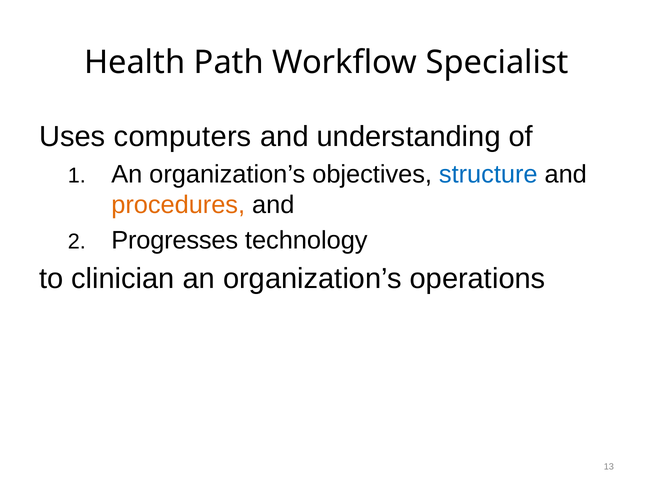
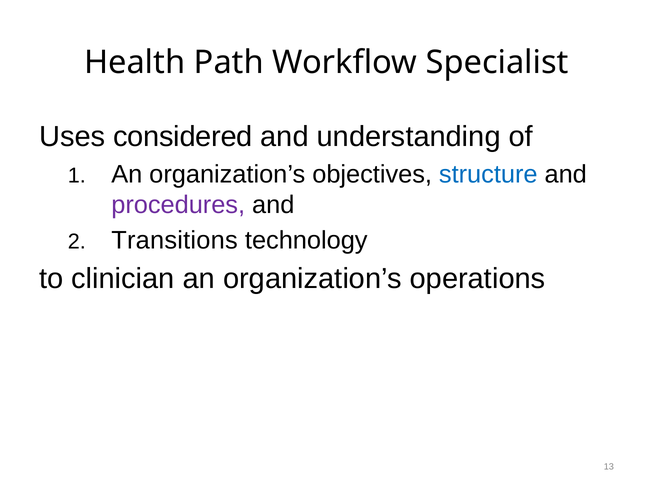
computers: computers -> considered
procedures colour: orange -> purple
Progresses: Progresses -> Transitions
